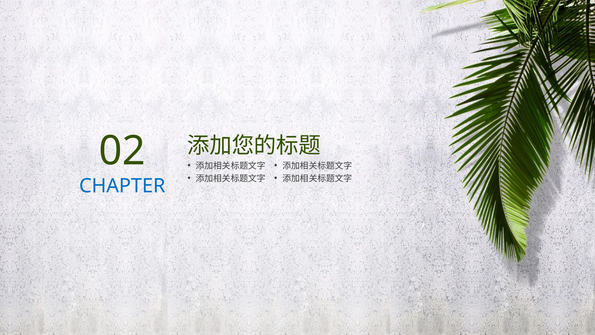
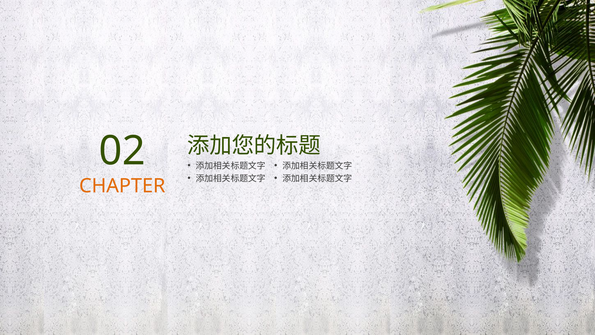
CHAPTER colour: blue -> orange
